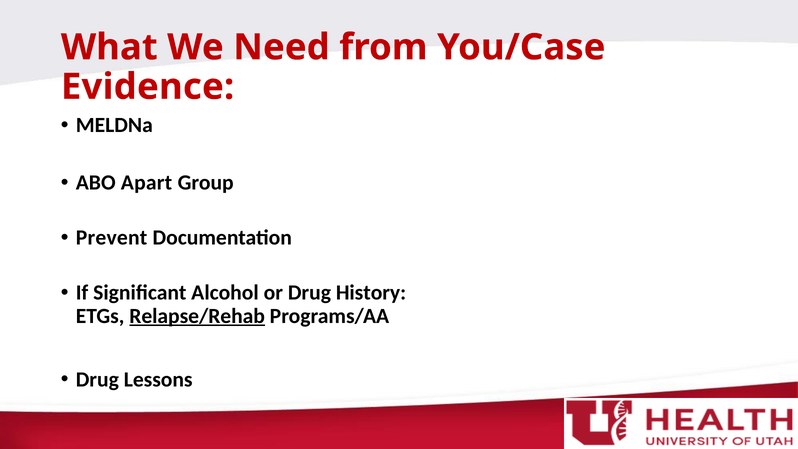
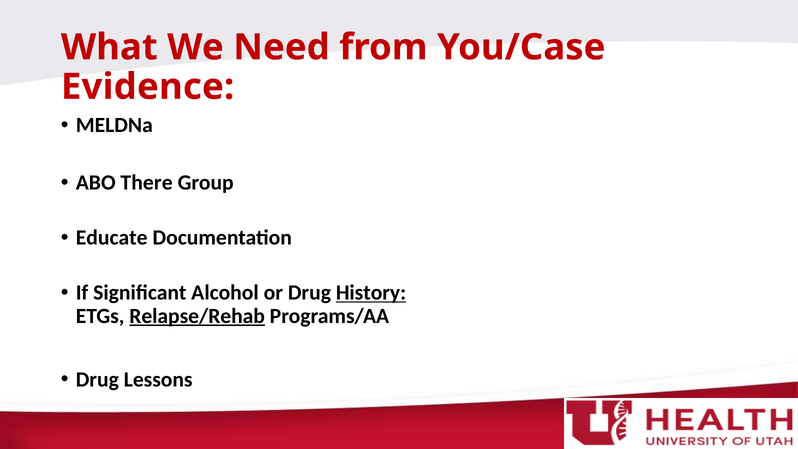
Apart: Apart -> There
Prevent: Prevent -> Educate
History underline: none -> present
